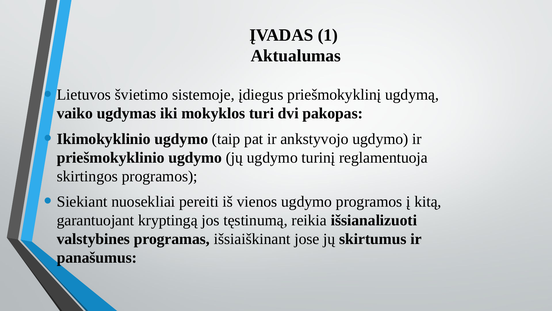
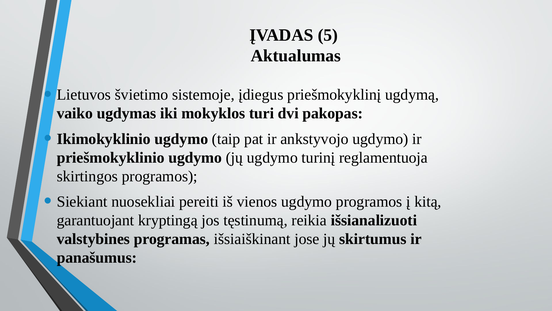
1: 1 -> 5
